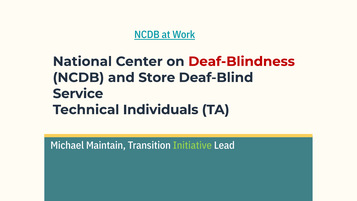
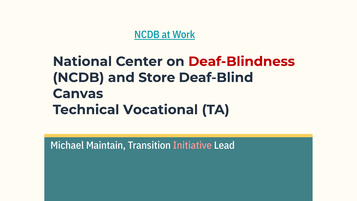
Service: Service -> Canvas
Individuals: Individuals -> Vocational
Initiative colour: light green -> pink
